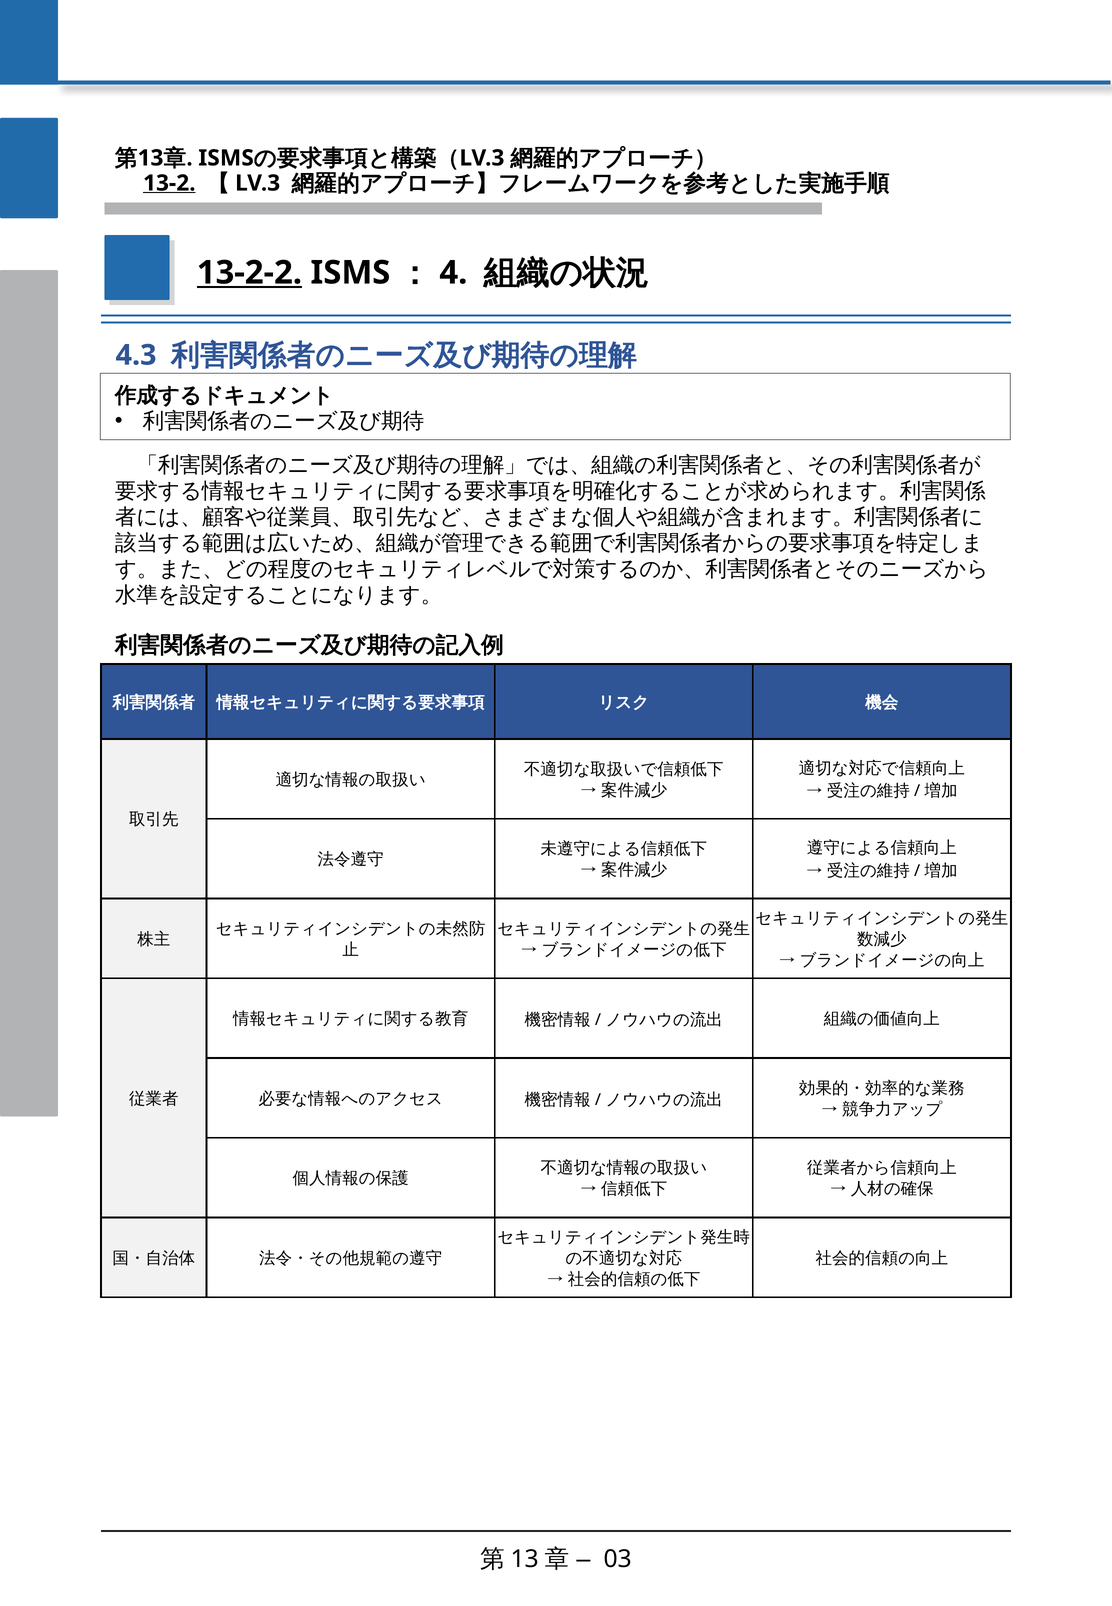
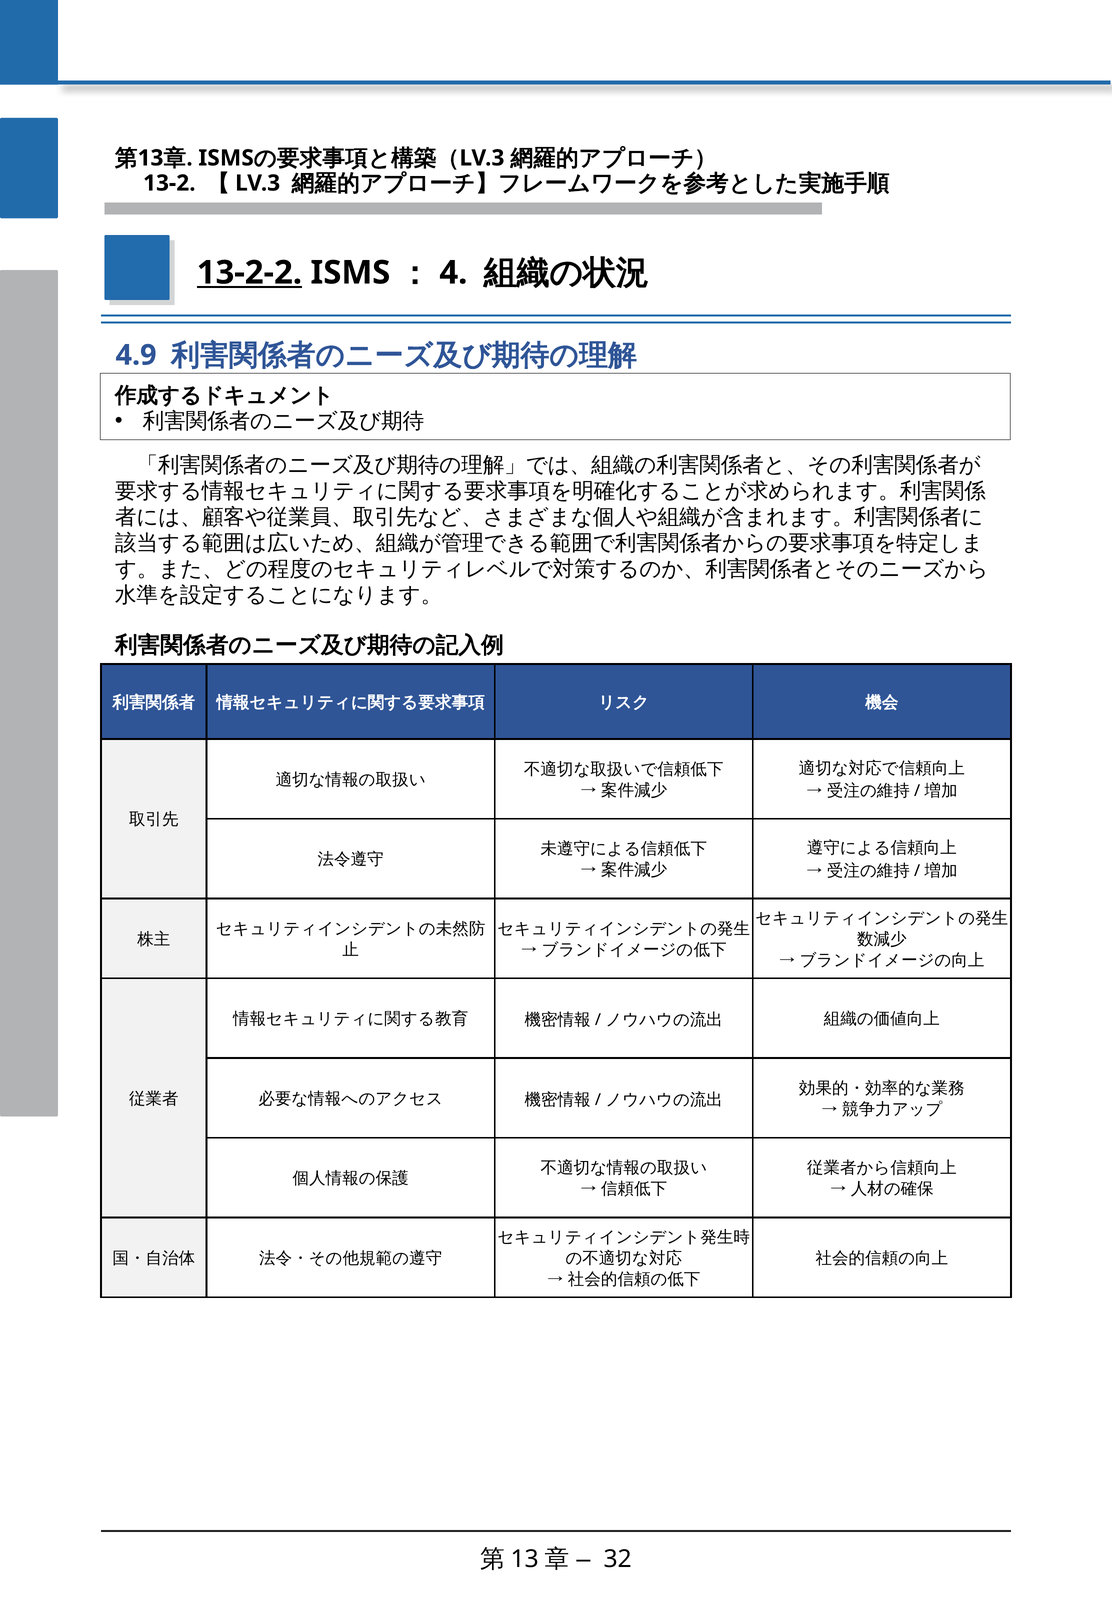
13-2 underline: present -> none
4.3: 4.3 -> 4.9
03: 03 -> 32
